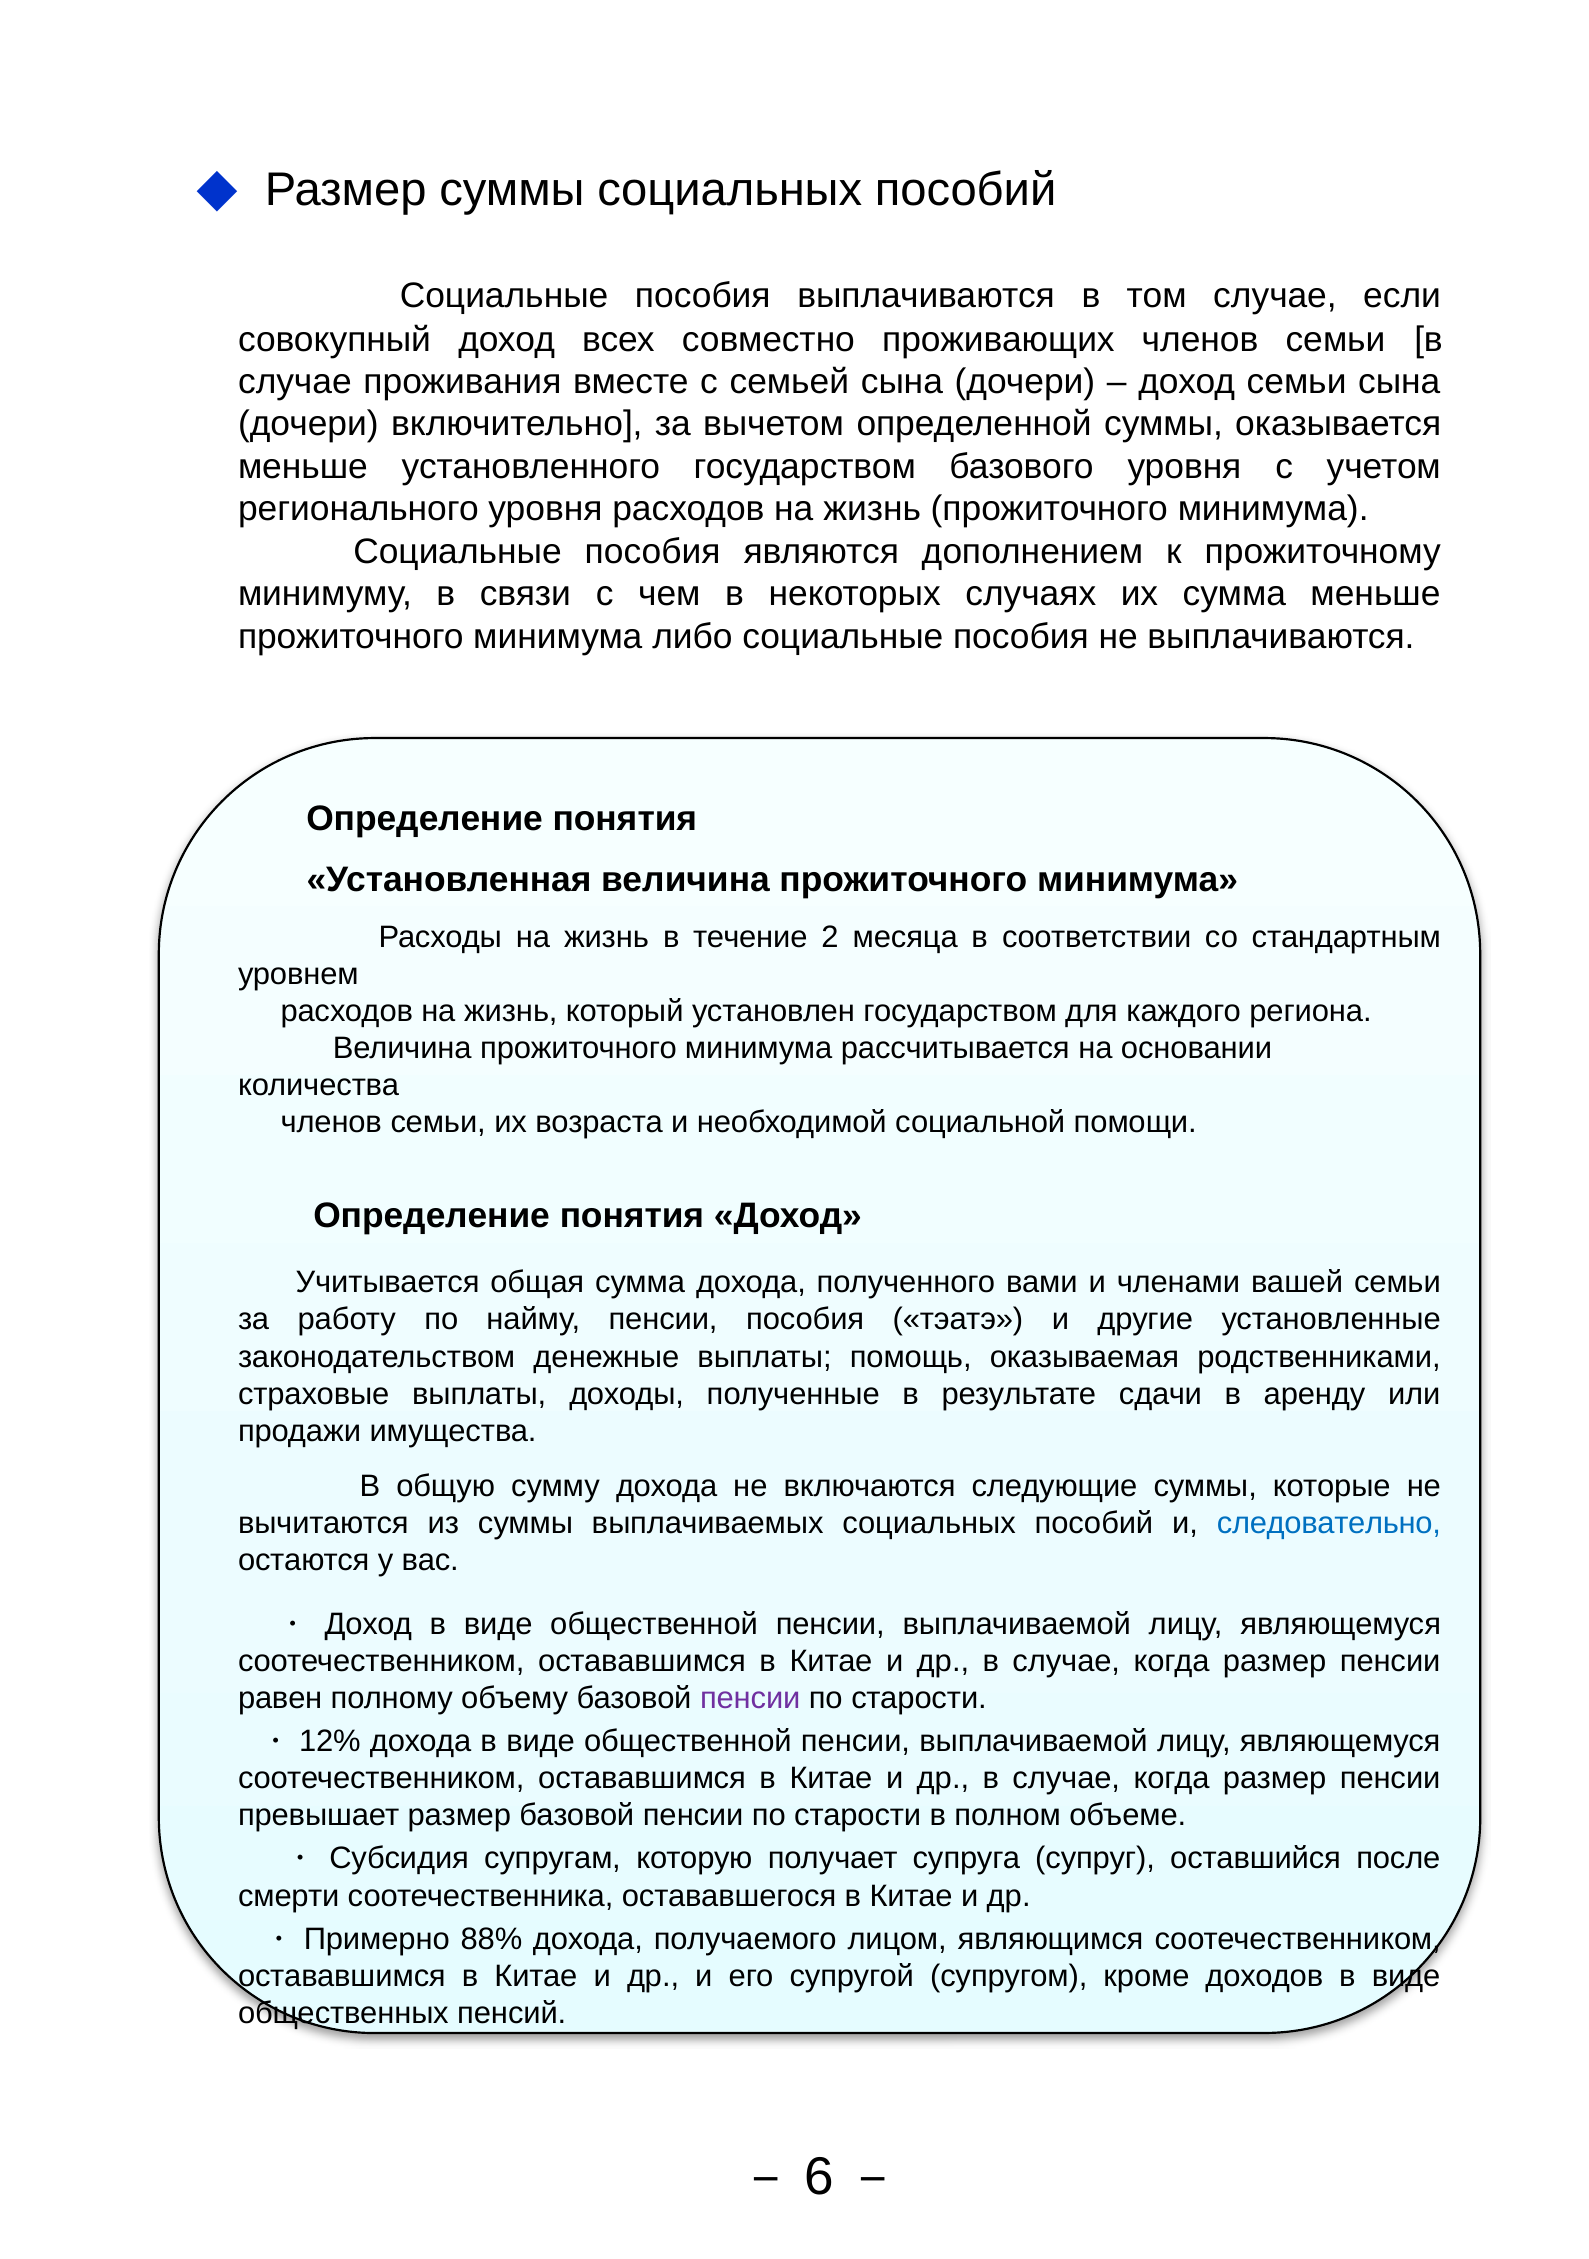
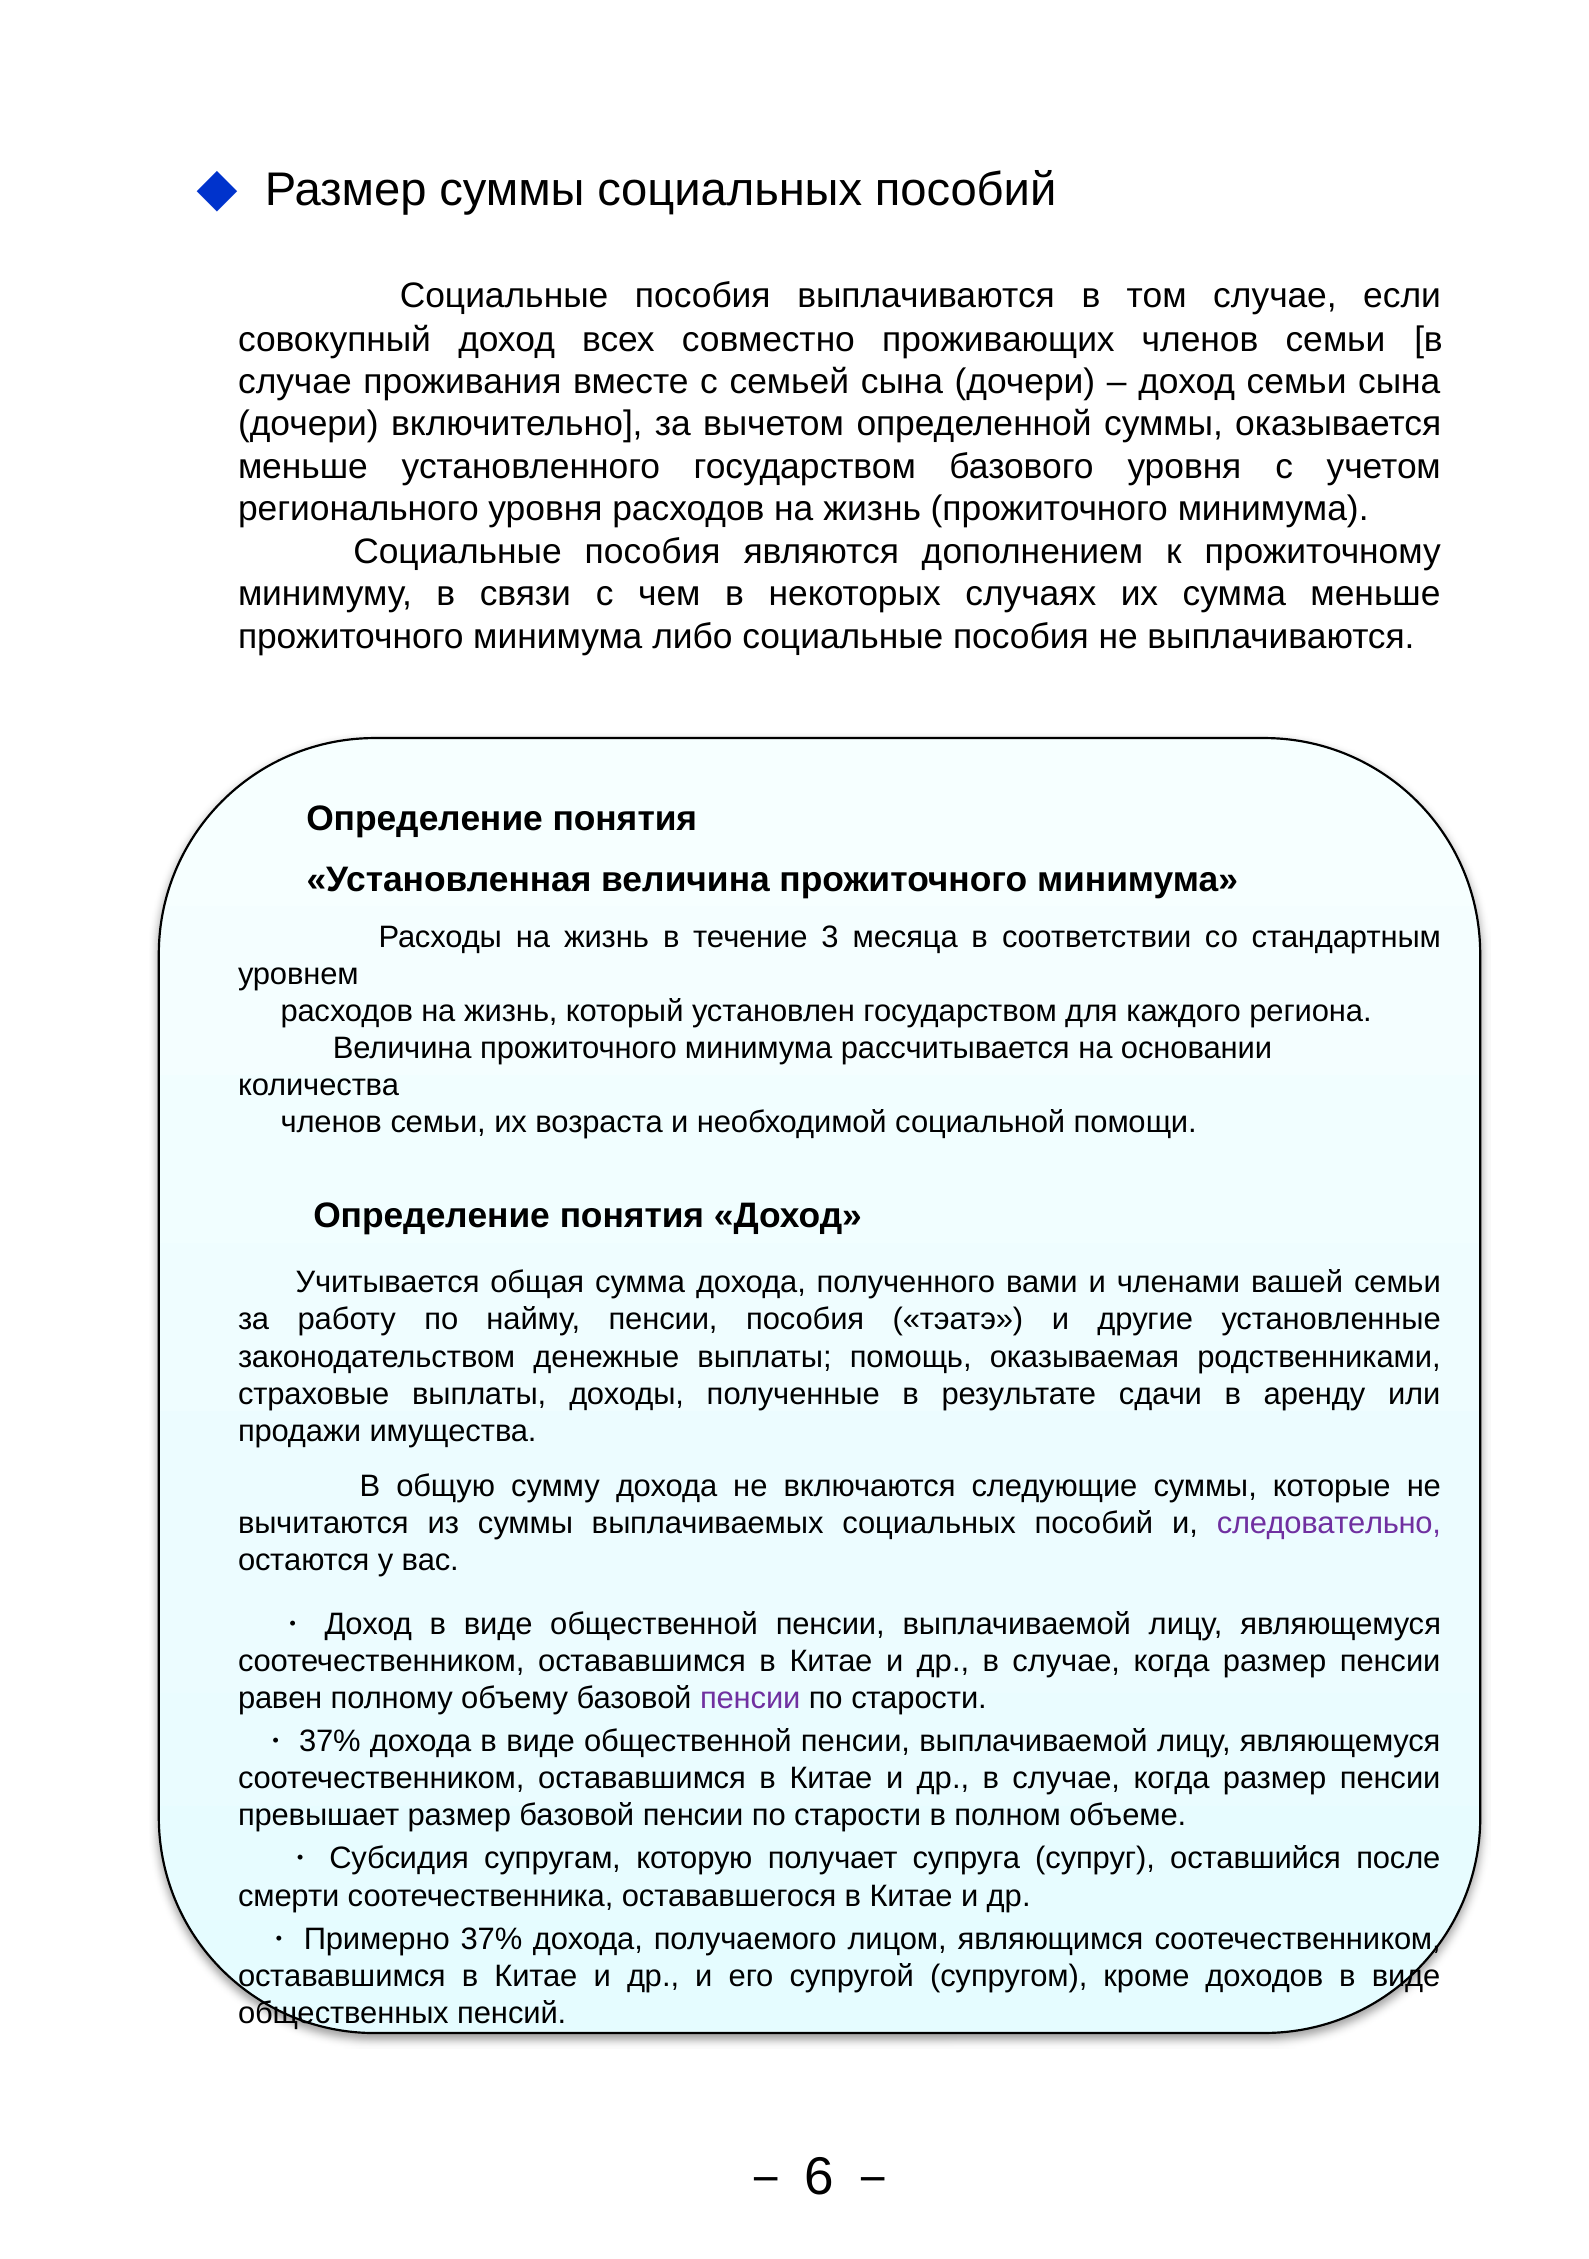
2: 2 -> 3
следовательно colour: blue -> purple
12% at (330, 1741): 12% -> 37%
88% at (491, 1938): 88% -> 37%
